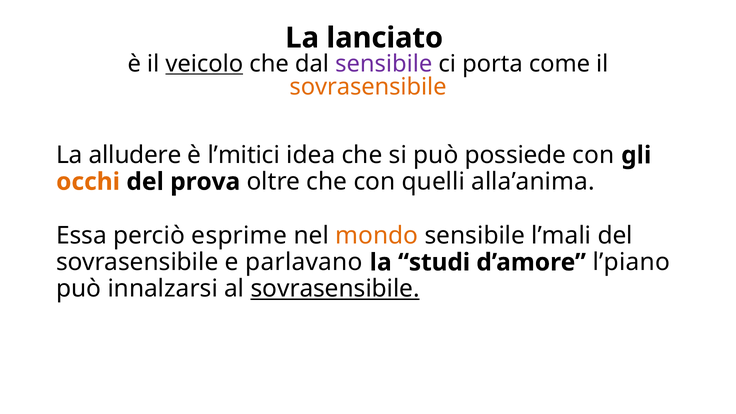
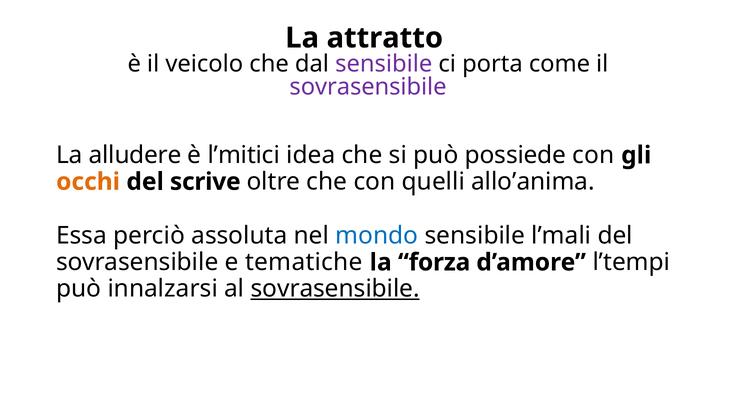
lanciato: lanciato -> attratto
veicolo underline: present -> none
sovrasensibile at (368, 87) colour: orange -> purple
prova: prova -> scrive
alla’anima: alla’anima -> allo’anima
esprime: esprime -> assoluta
mondo colour: orange -> blue
parlavano: parlavano -> tematiche
studi: studi -> forza
l’piano: l’piano -> l’tempi
